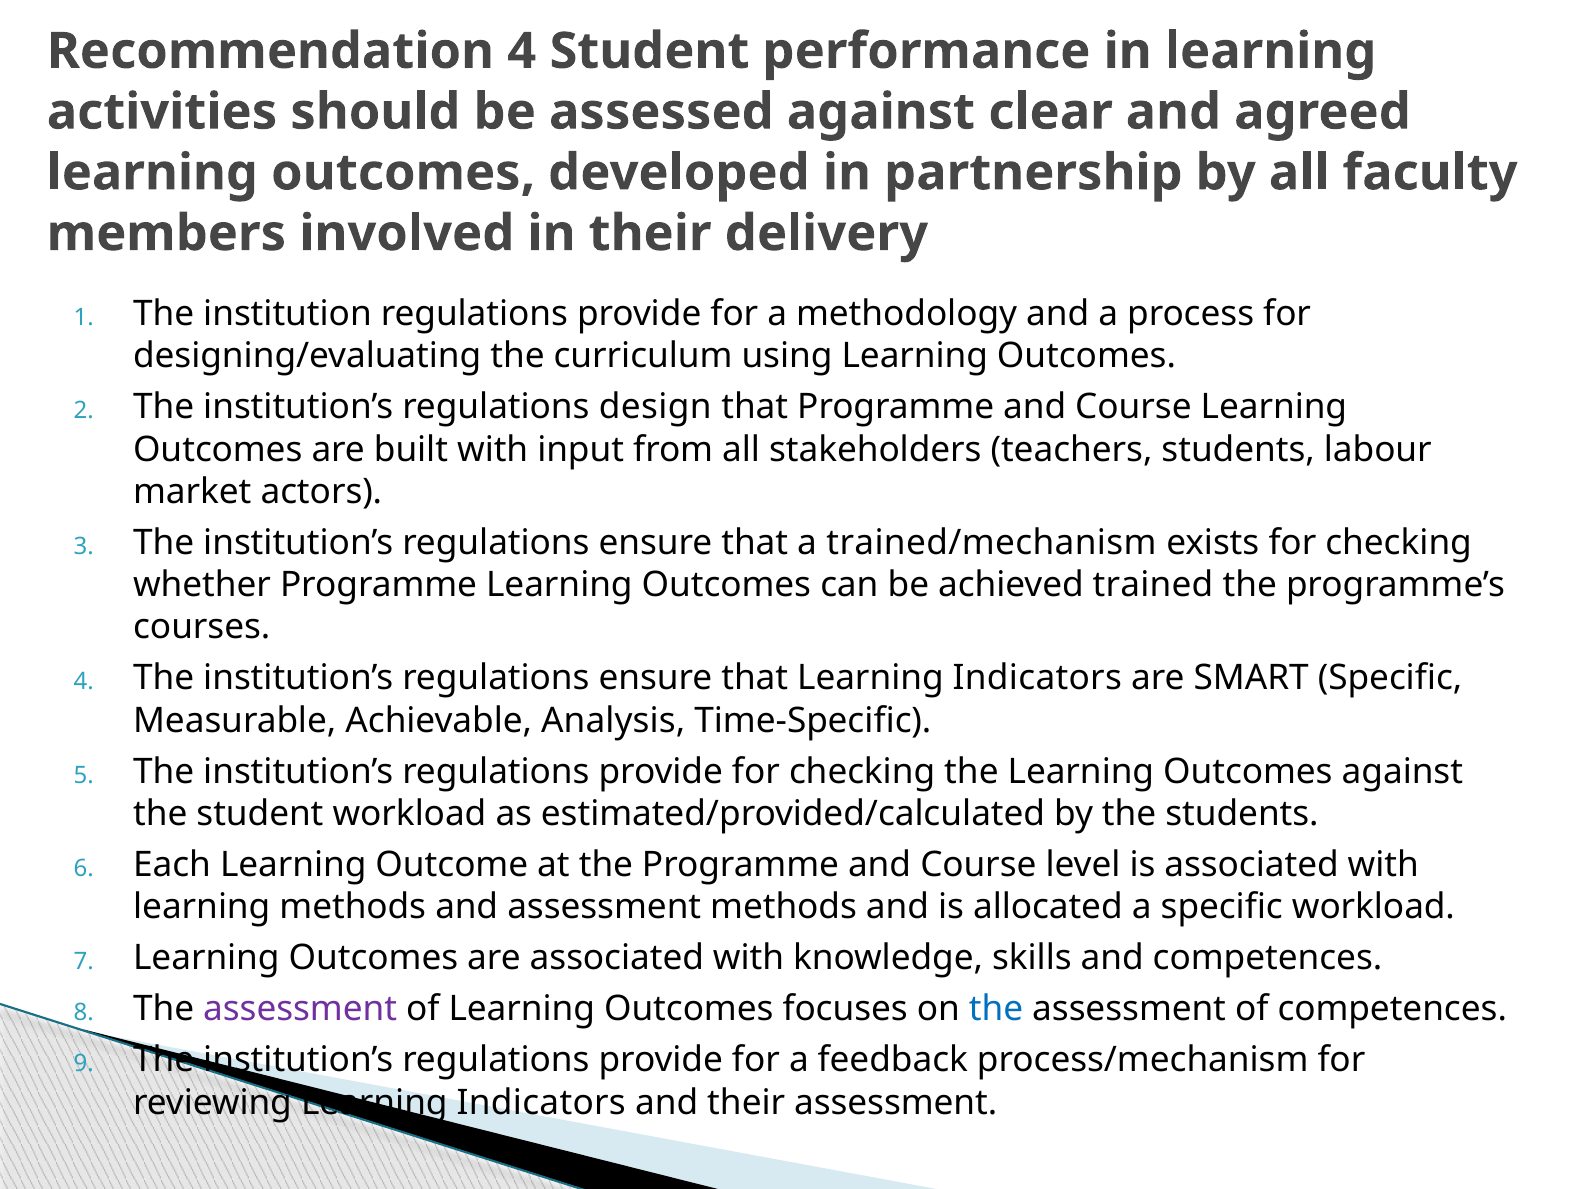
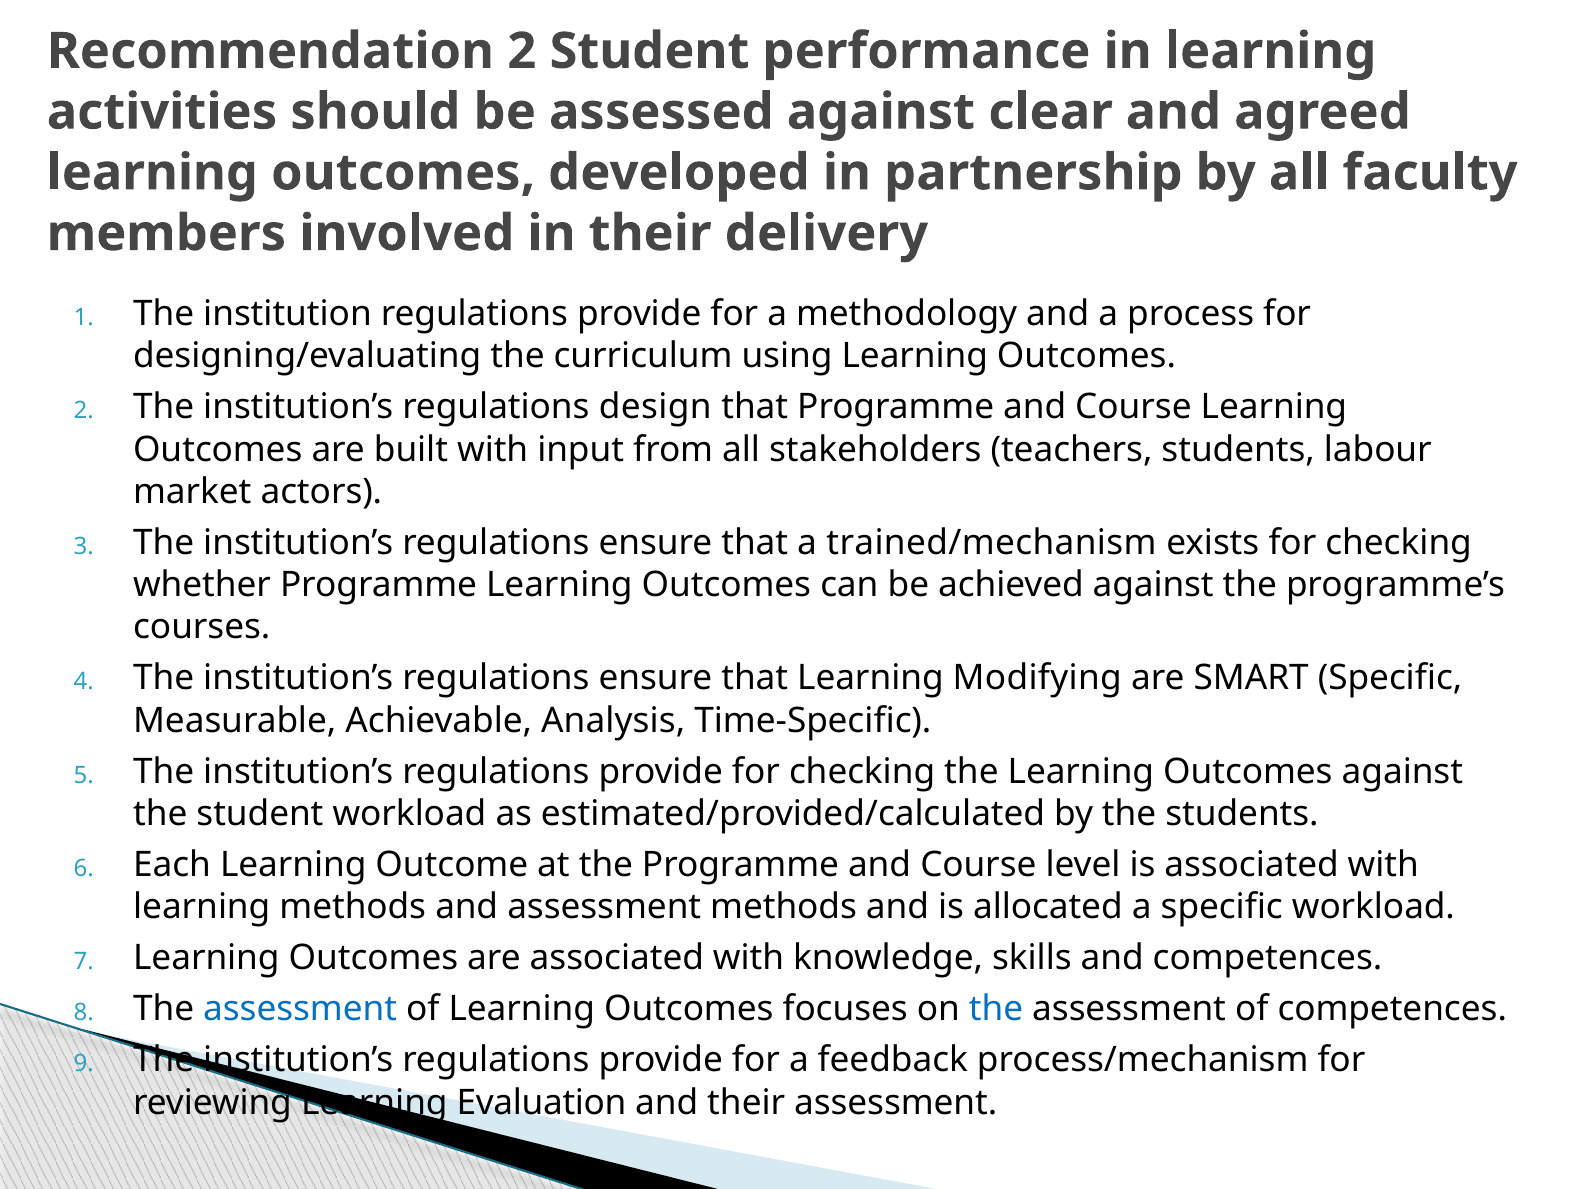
Recommendation 4: 4 -> 2
achieved trained: trained -> against
that Learning Indicators: Indicators -> Modifying
assessment at (300, 1010) colour: purple -> blue
reviewing Learning Indicators: Indicators -> Evaluation
